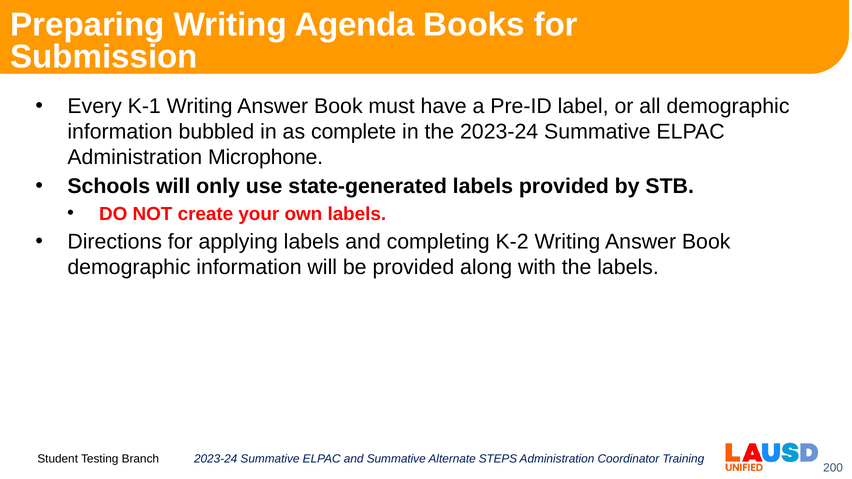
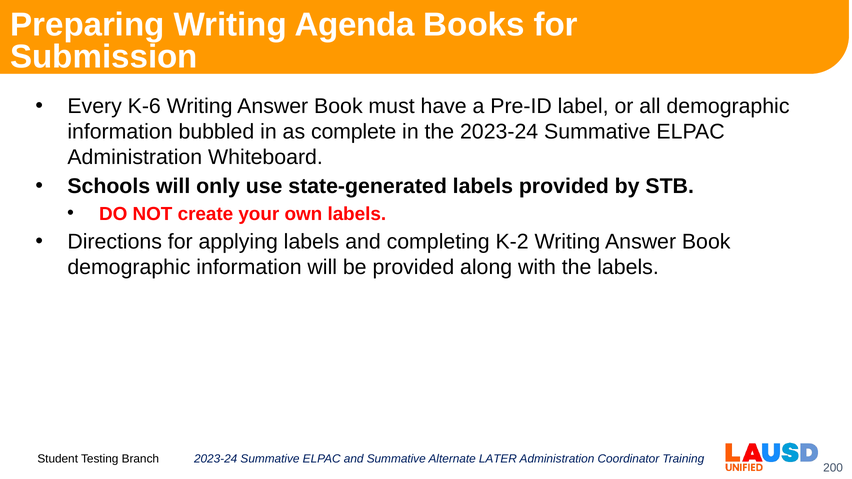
K-1: K-1 -> K-6
Microphone: Microphone -> Whiteboard
STEPS: STEPS -> LATER
